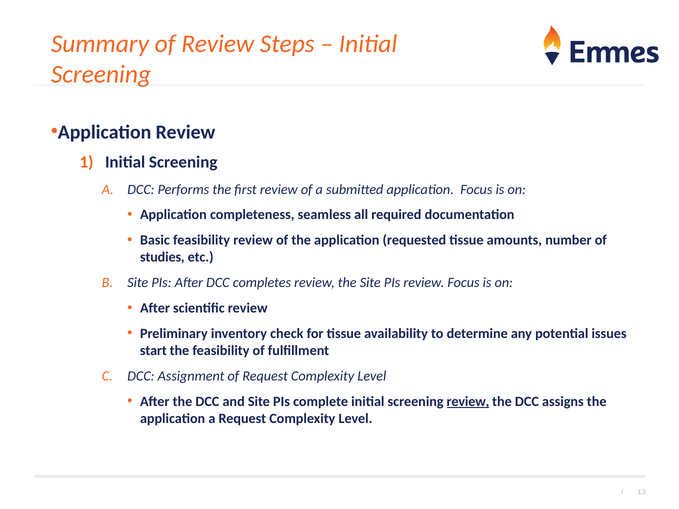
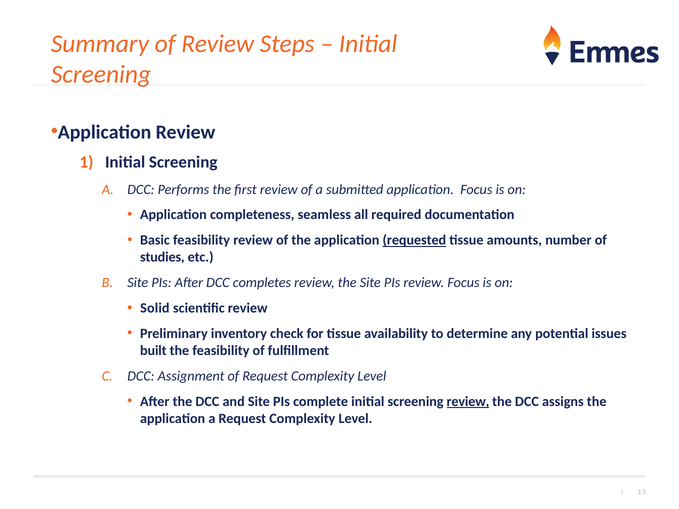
requested underline: none -> present
After at (155, 308): After -> Solid
start: start -> built
